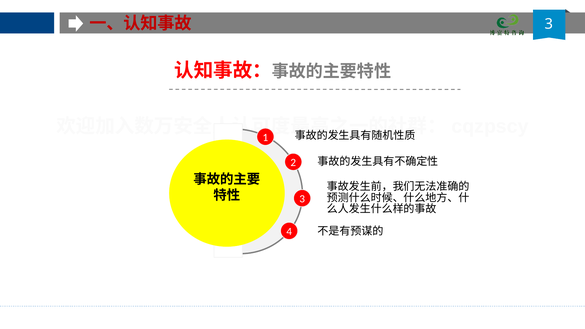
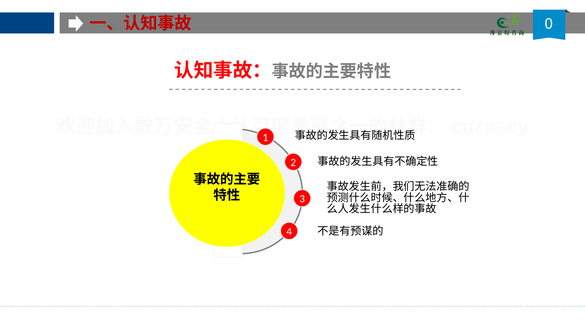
3 at (549, 24): 3 -> 0
